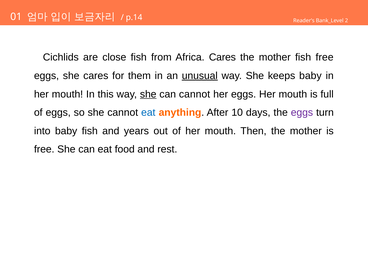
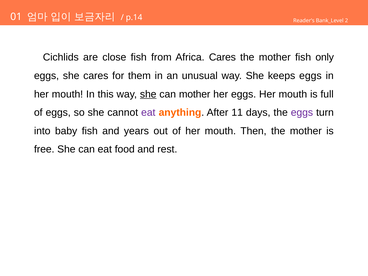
fish free: free -> only
unusual underline: present -> none
keeps baby: baby -> eggs
can cannot: cannot -> mother
eat at (148, 113) colour: blue -> purple
10: 10 -> 11
